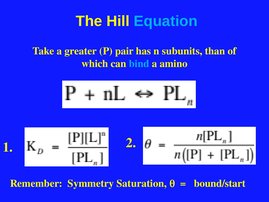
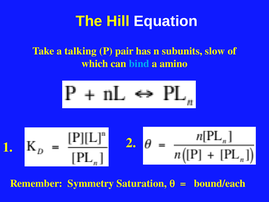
Equation colour: light blue -> white
greater: greater -> talking
than: than -> slow
bound/start: bound/start -> bound/each
